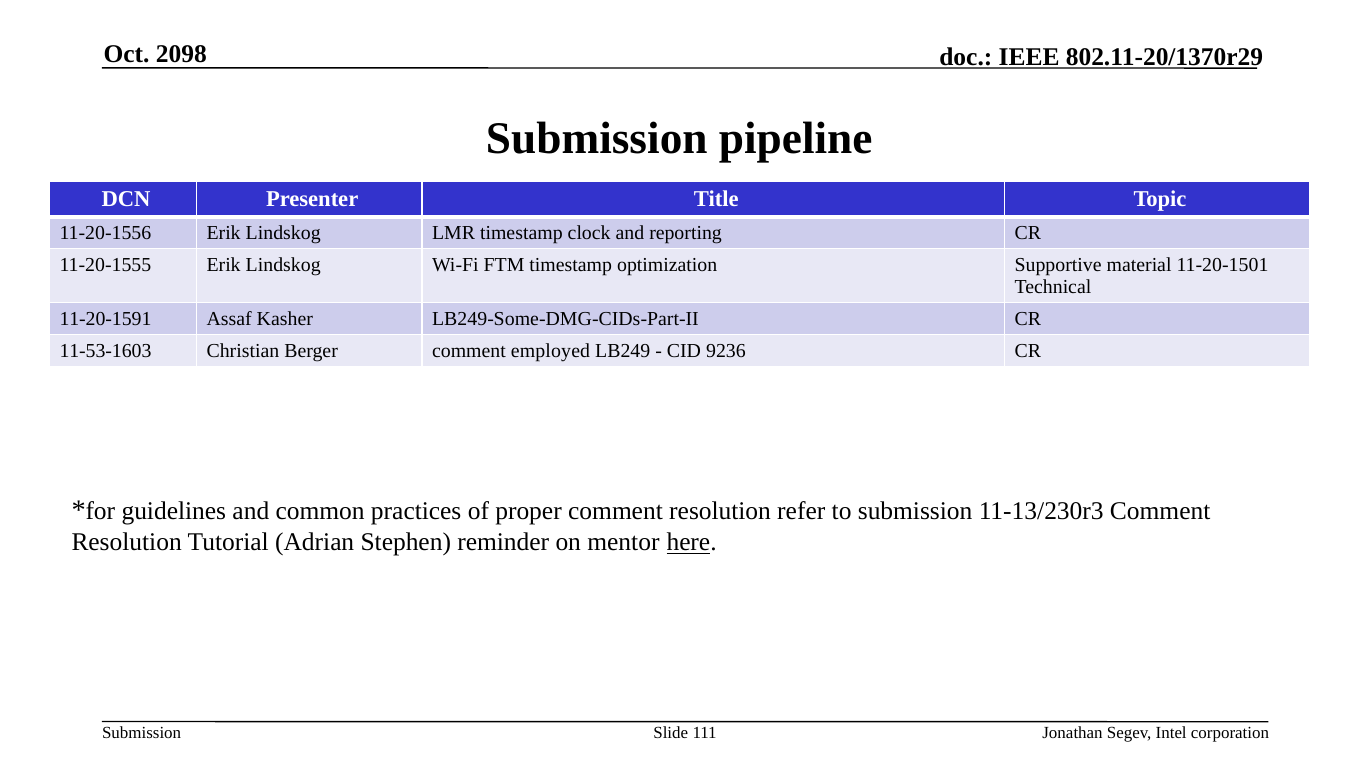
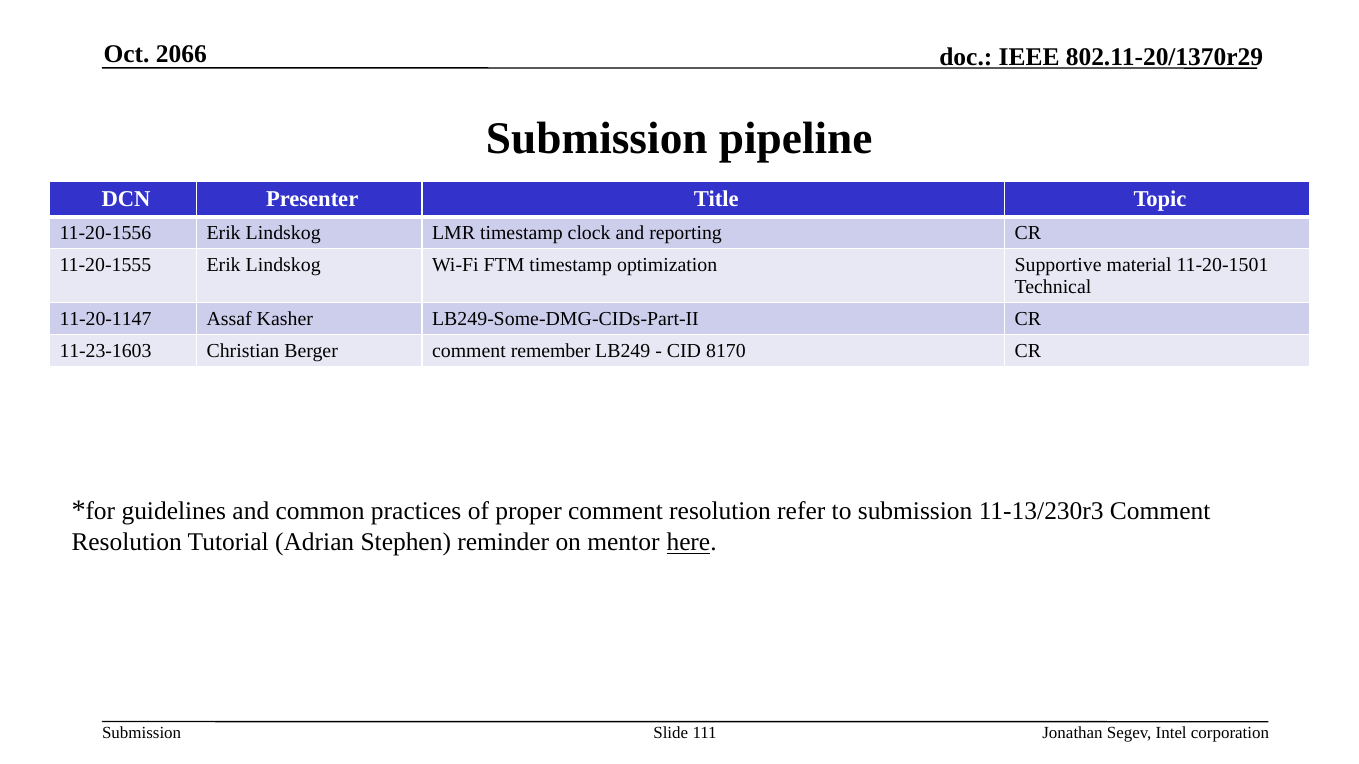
2098: 2098 -> 2066
11-20-1591: 11-20-1591 -> 11-20-1147
11-53-1603: 11-53-1603 -> 11-23-1603
employed: employed -> remember
9236: 9236 -> 8170
